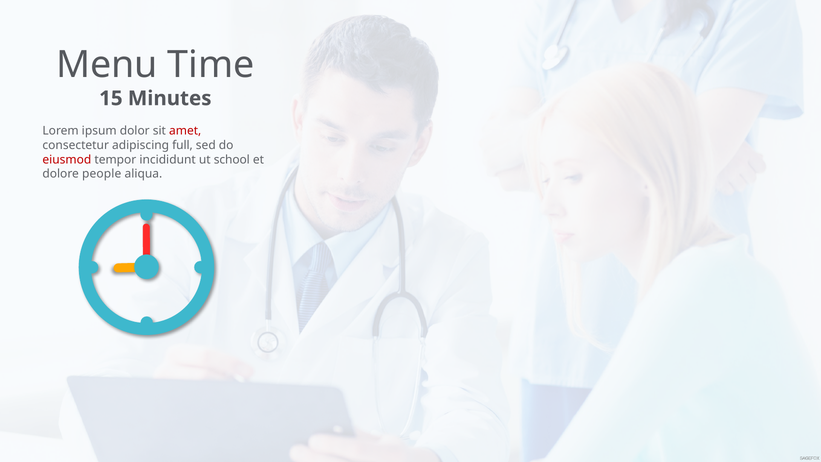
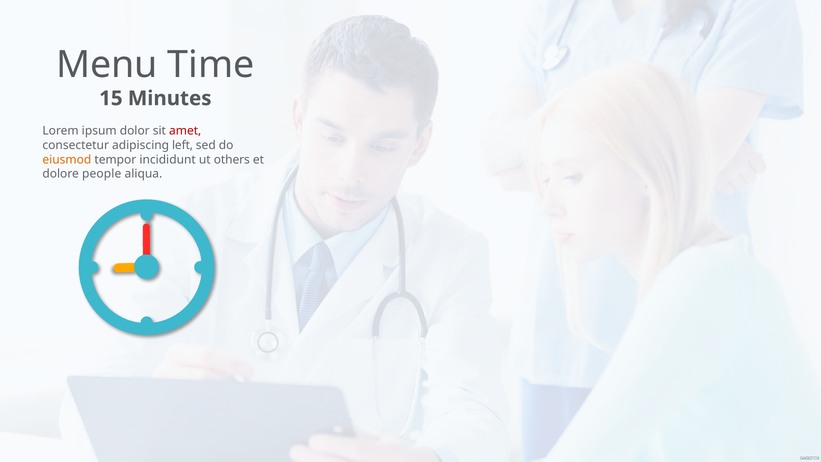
full: full -> left
eiusmod colour: red -> orange
school: school -> others
